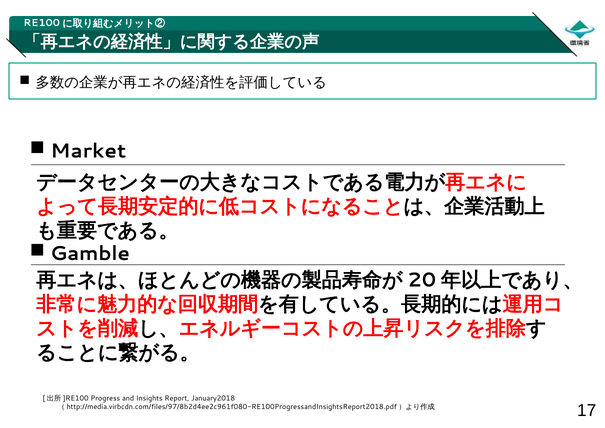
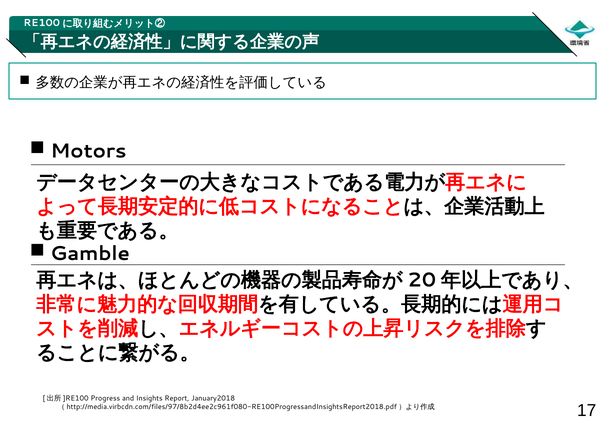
Market: Market -> Motors
